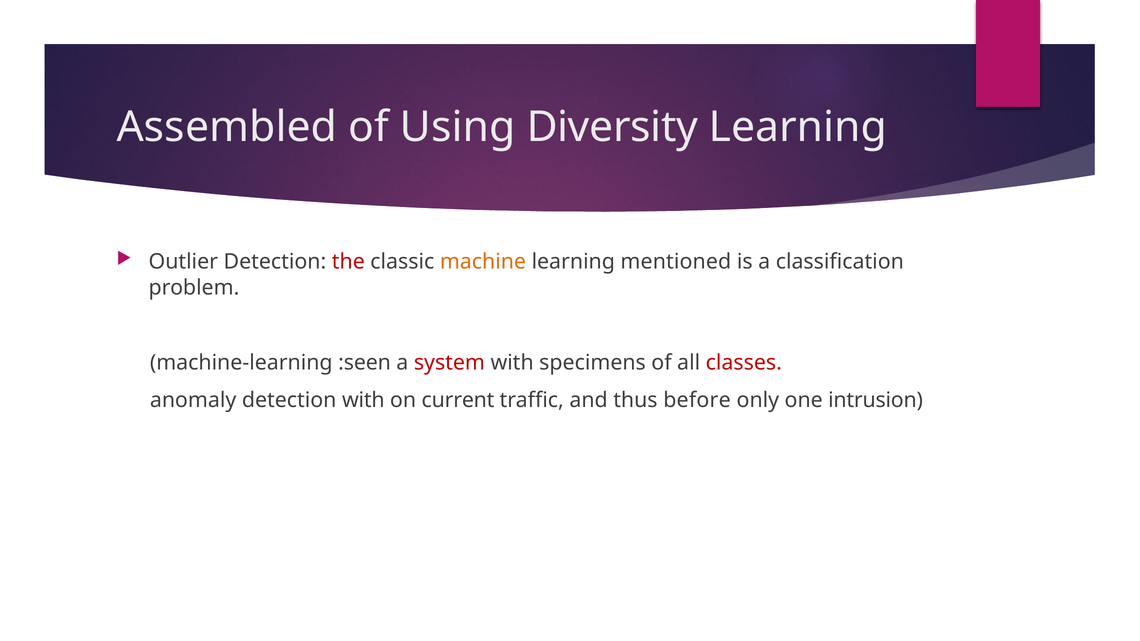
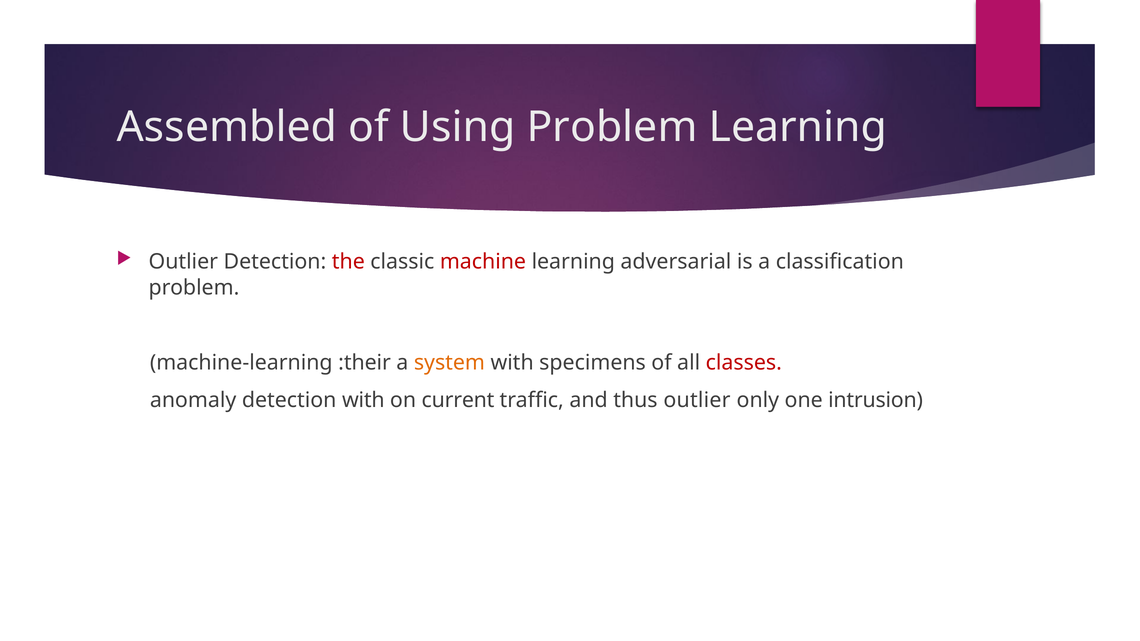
Using Diversity: Diversity -> Problem
machine colour: orange -> red
mentioned: mentioned -> adversarial
:seen: :seen -> :their
system colour: red -> orange
thus before: before -> outlier
